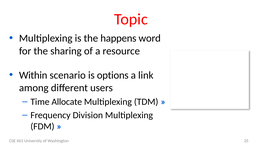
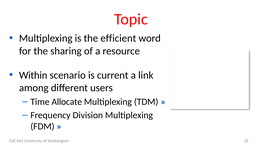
happens: happens -> efficient
options: options -> current
